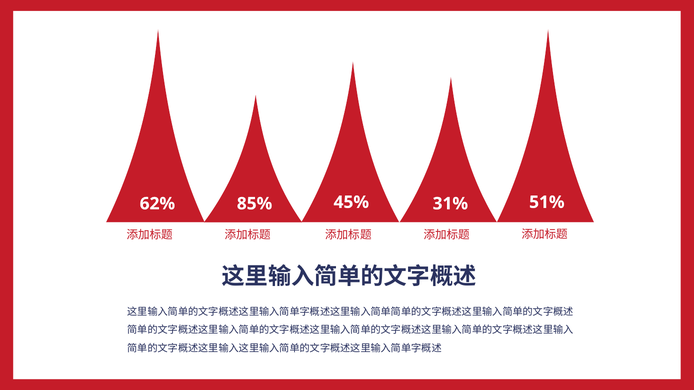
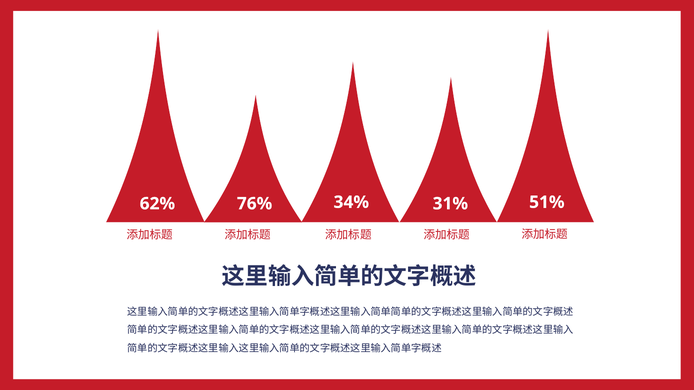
45%: 45% -> 34%
85%: 85% -> 76%
